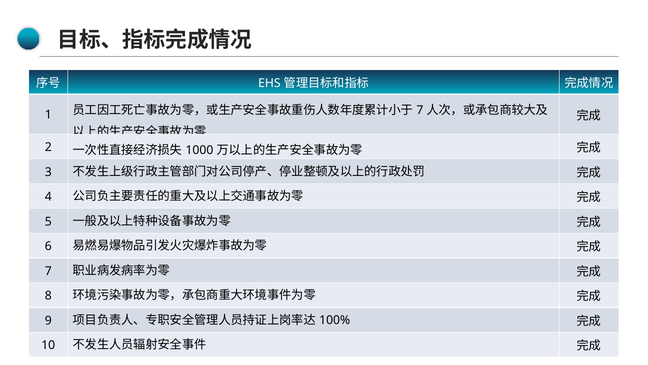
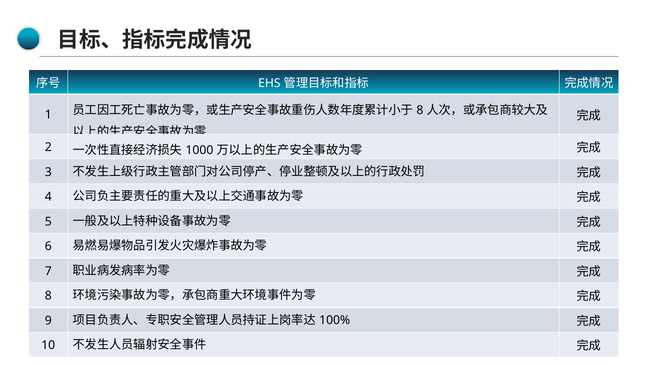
7 at (420, 110): 7 -> 8
